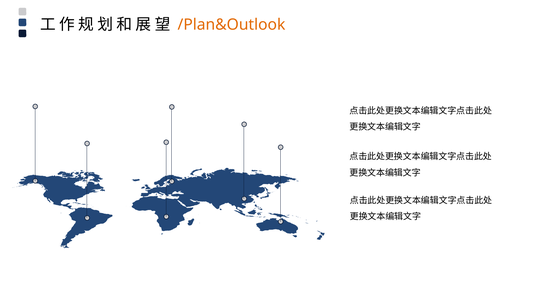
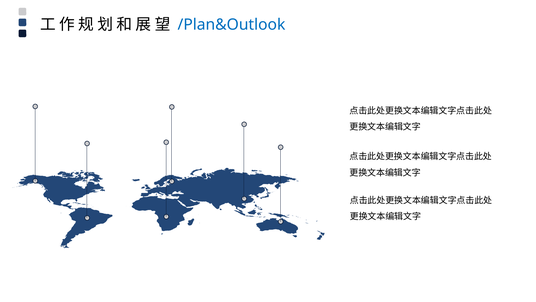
/Plan&Outlook colour: orange -> blue
